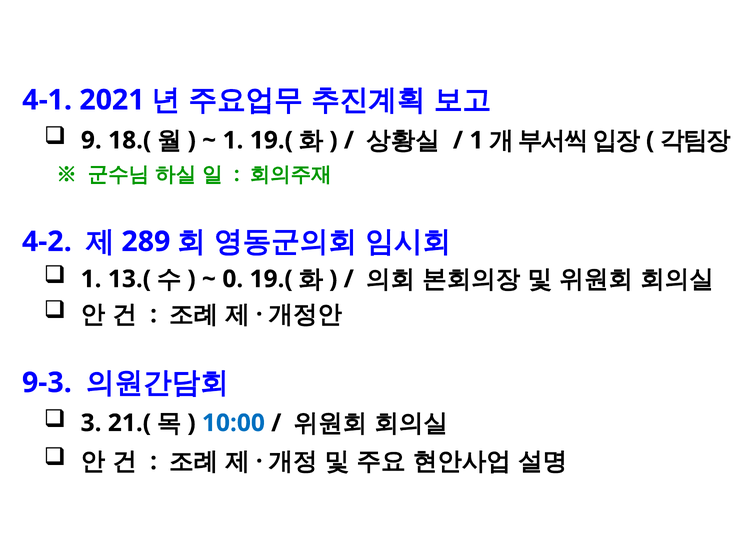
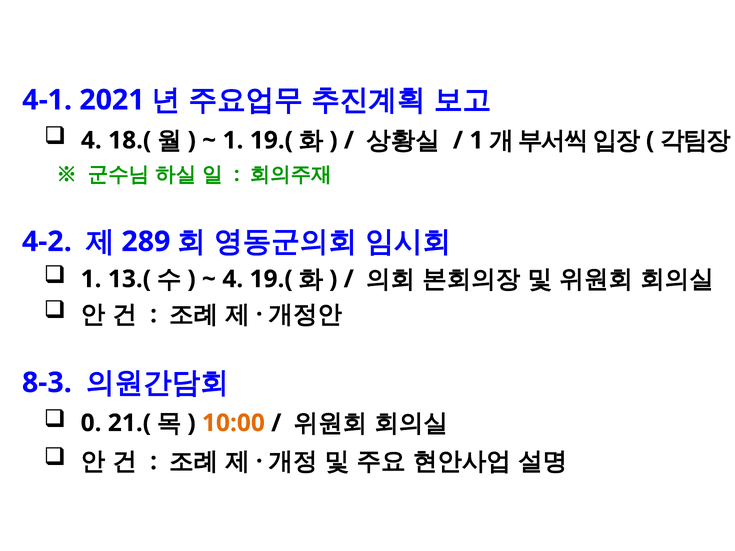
9 at (91, 140): 9 -> 4
0 at (233, 279): 0 -> 4
9-3: 9-3 -> 8-3
3: 3 -> 0
10:00 colour: blue -> orange
